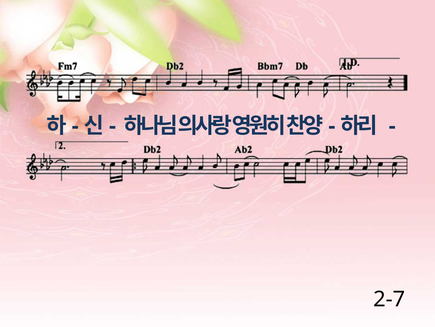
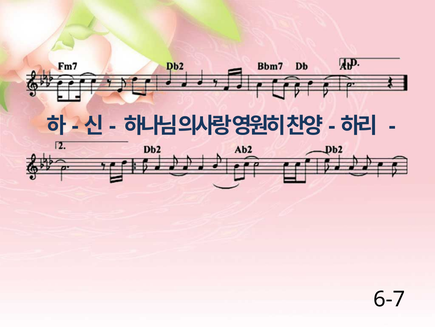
2-7: 2-7 -> 6-7
